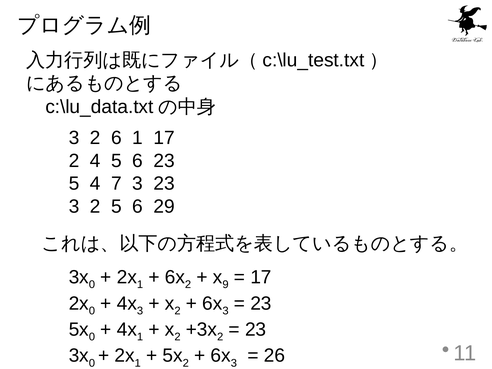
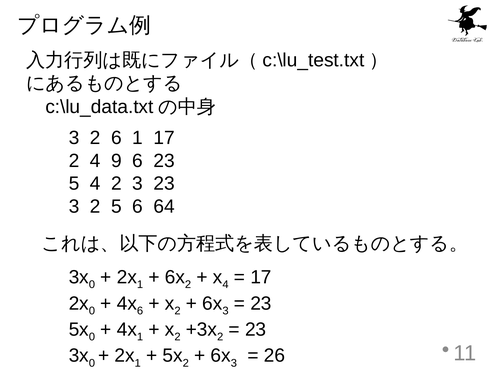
4 5: 5 -> 9
4 7: 7 -> 2
29: 29 -> 64
9 at (226, 285): 9 -> 4
3 at (140, 311): 3 -> 6
